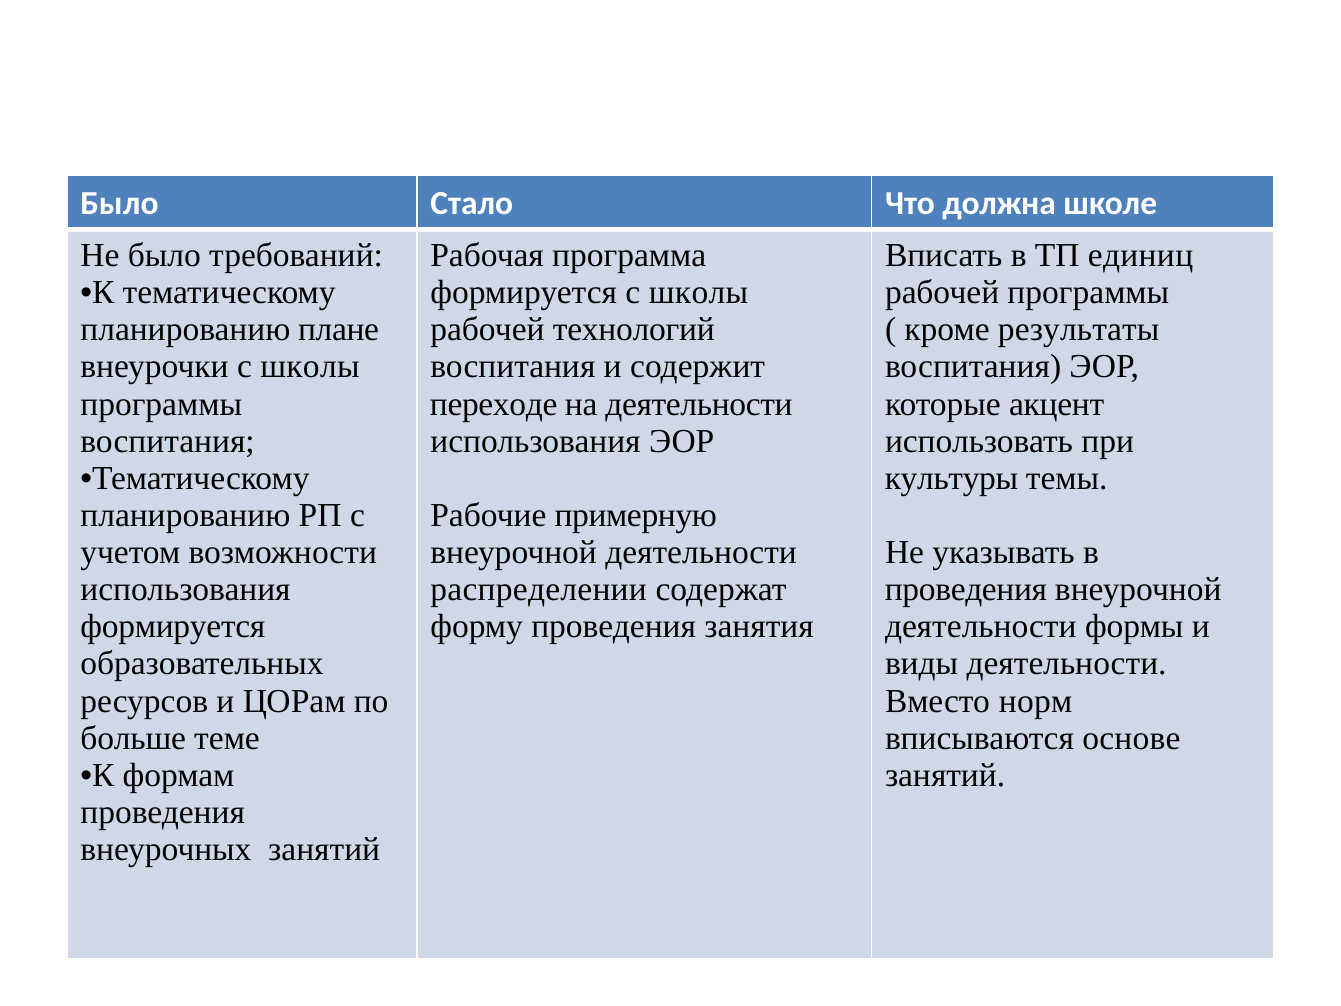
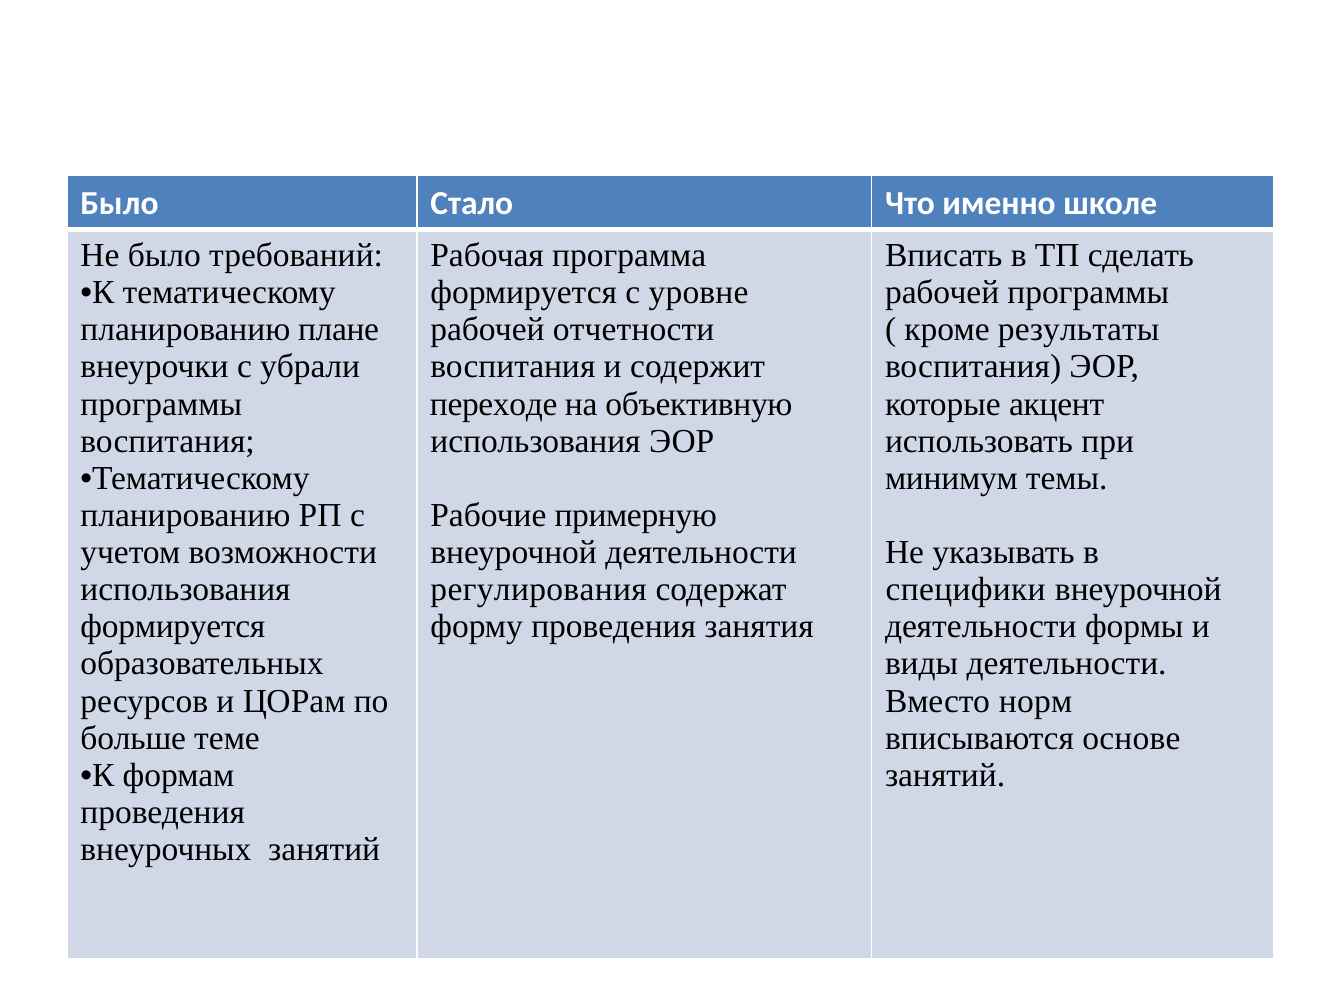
должна: должна -> именно
единиц: единиц -> сделать
формируется с школы: школы -> уровне
технологий: технологий -> отчетности
внеурочки с школы: школы -> убрали
на деятельности: деятельности -> объективную
культуры: культуры -> минимум
распределении: распределении -> регулирования
проведения at (966, 589): проведения -> специфики
